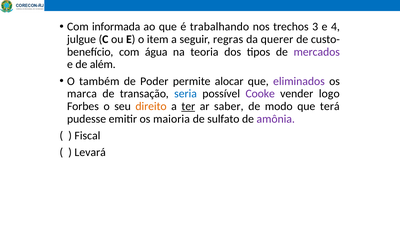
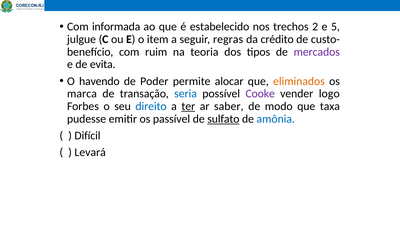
trabalhando: trabalhando -> estabelecido
3: 3 -> 2
4: 4 -> 5
querer: querer -> crédito
água: água -> ruim
além: além -> evita
também: também -> havendo
eliminados colour: purple -> orange
direito colour: orange -> blue
terá: terá -> taxa
maioria: maioria -> passível
sulfato underline: none -> present
amônia colour: purple -> blue
Fiscal: Fiscal -> Difícil
